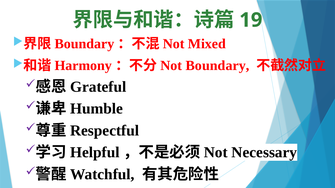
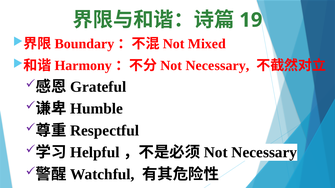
Boundary at (217, 66): Boundary -> Necessary
